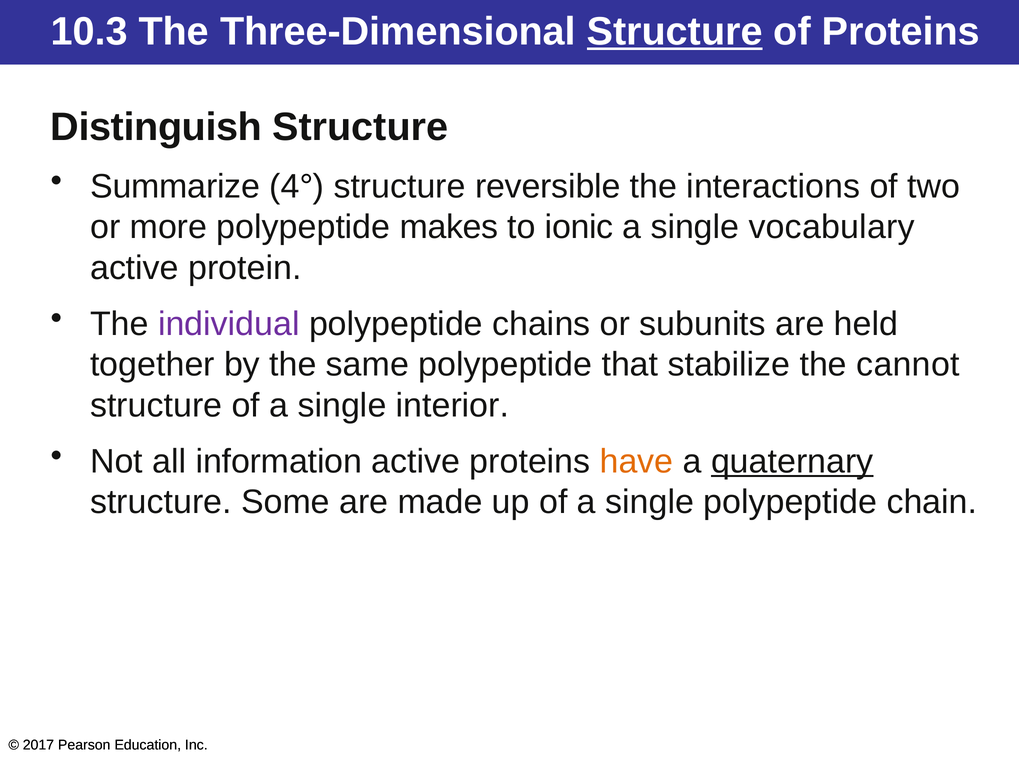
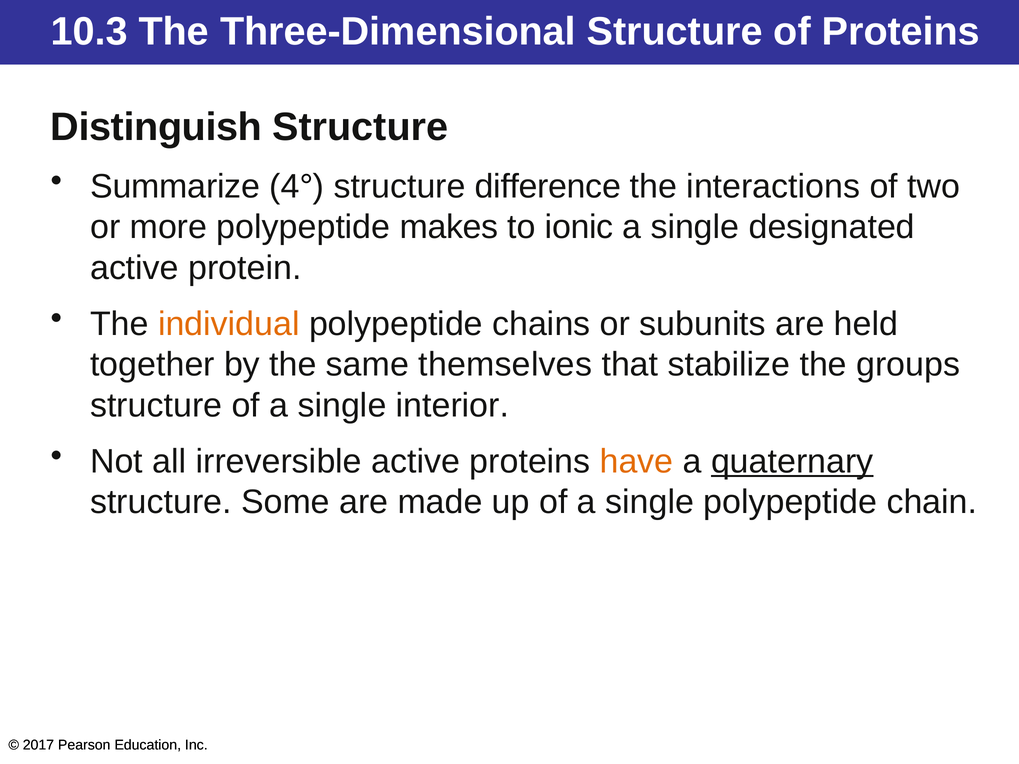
Structure at (675, 32) underline: present -> none
reversible: reversible -> difference
vocabulary: vocabulary -> designated
individual colour: purple -> orange
same polypeptide: polypeptide -> themselves
cannot: cannot -> groups
information: information -> irreversible
